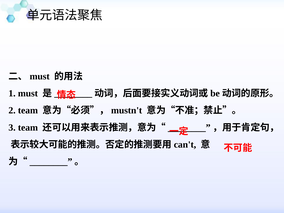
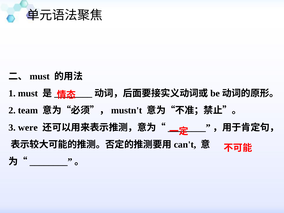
3 team: team -> were
